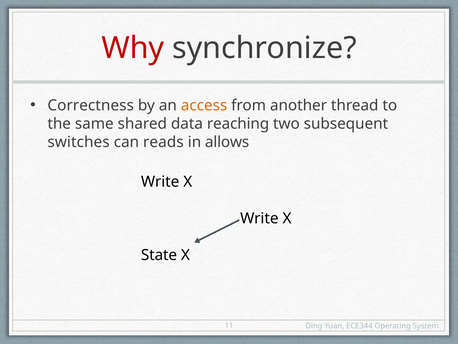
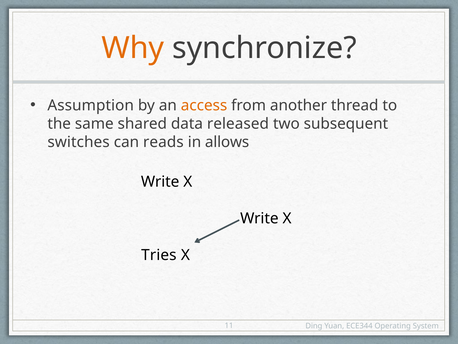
Why colour: red -> orange
Correctness: Correctness -> Assumption
reaching: reaching -> released
State: State -> Tries
